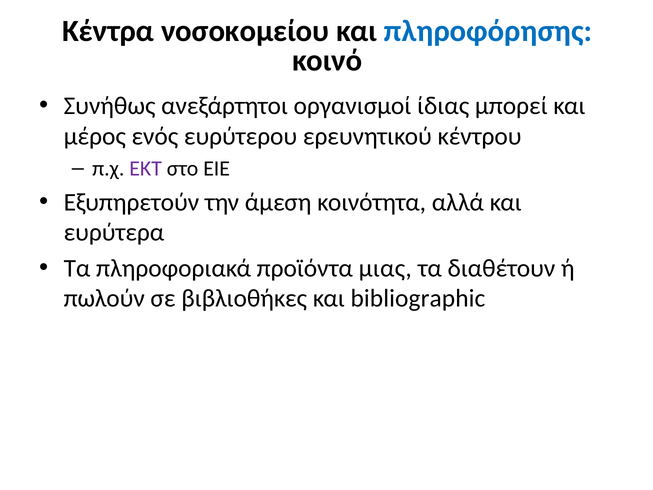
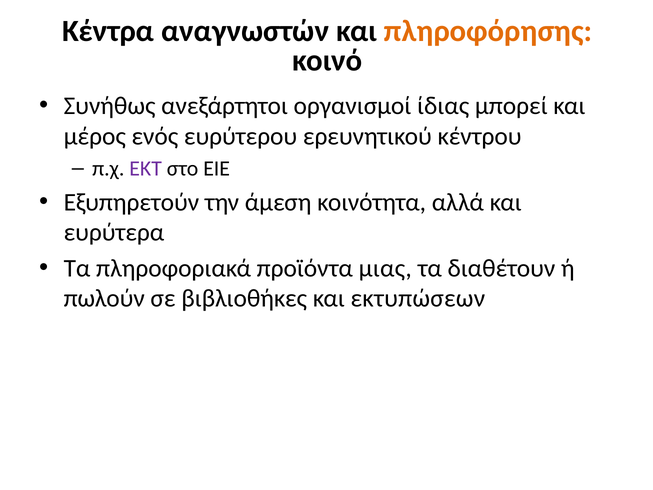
νοσοκομείου: νοσοκομείου -> αναγνωστών
πληροφόρησης colour: blue -> orange
bibliographic: bibliographic -> εκτυπώσεων
